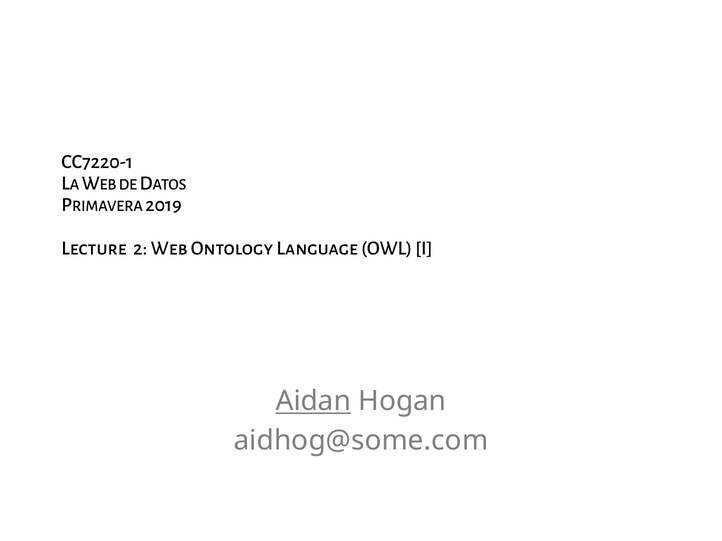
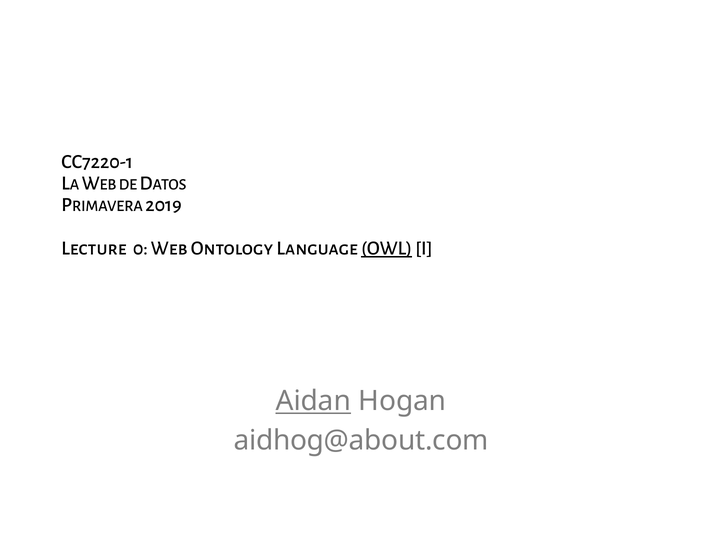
2: 2 -> 0
OWL underline: none -> present
aidhog@some.com: aidhog@some.com -> aidhog@about.com
